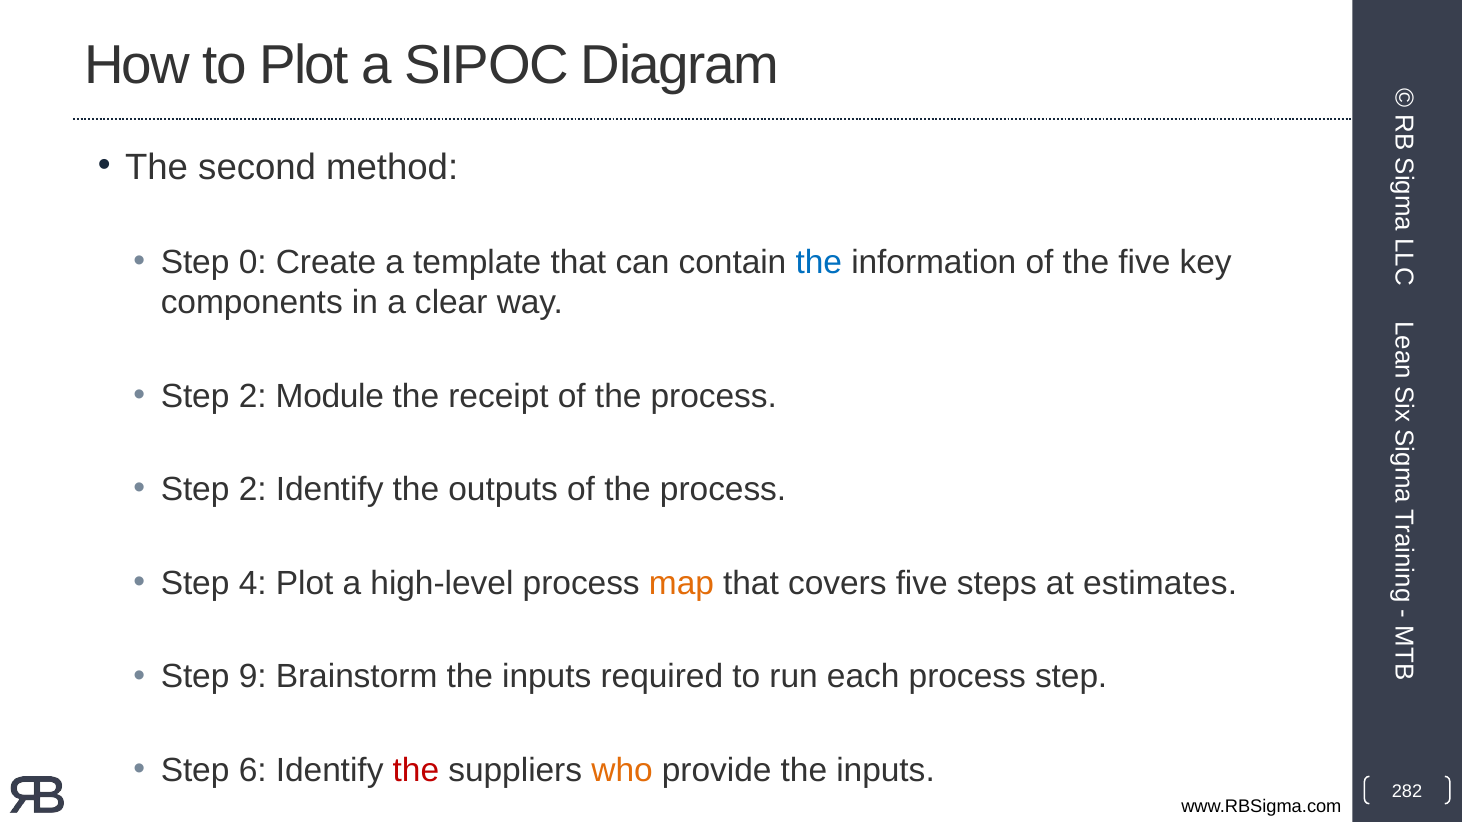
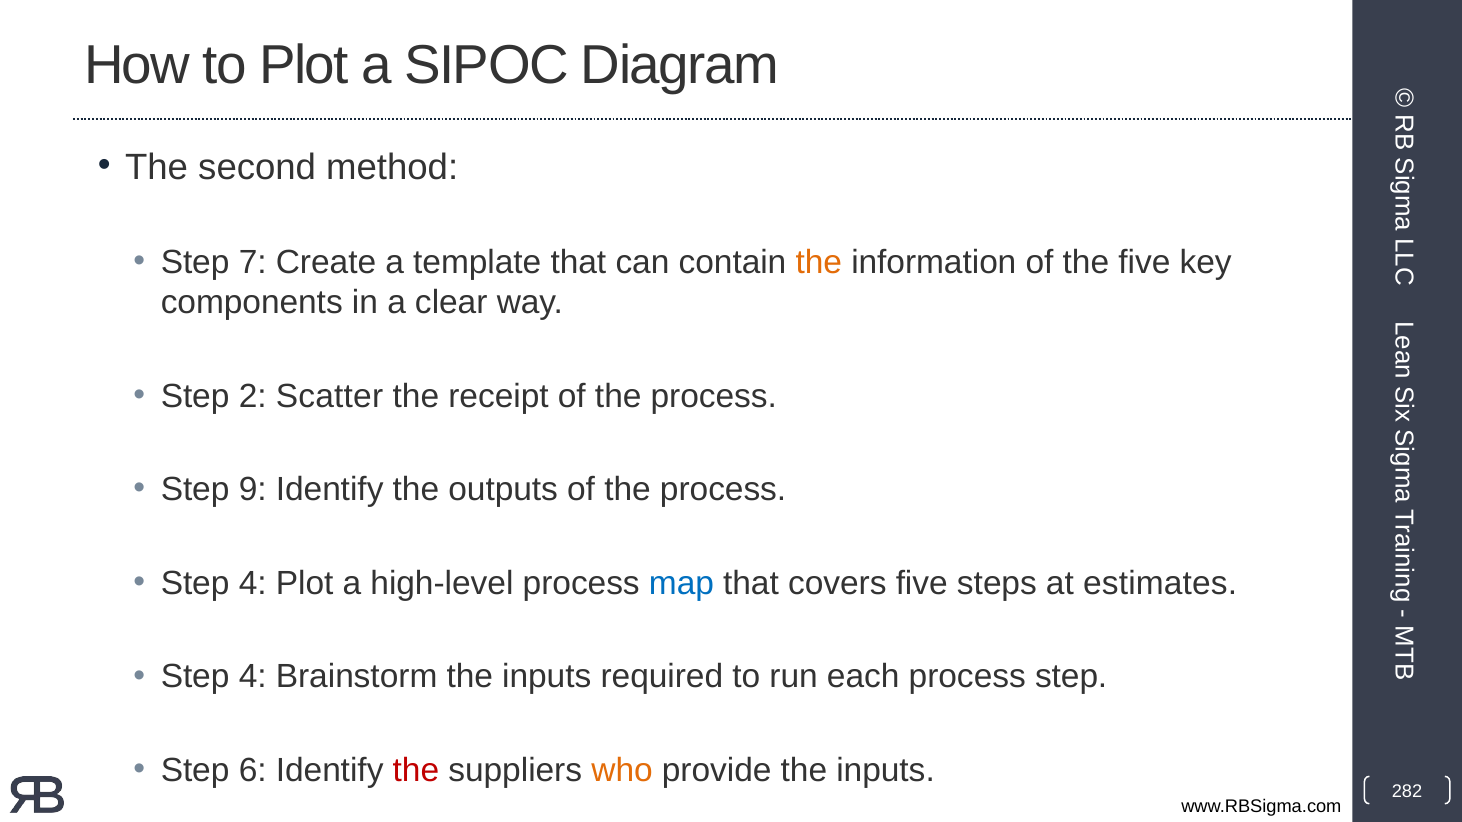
0: 0 -> 7
the at (819, 262) colour: blue -> orange
Module: Module -> Scatter
2 at (253, 490): 2 -> 9
map colour: orange -> blue
9 at (253, 677): 9 -> 4
